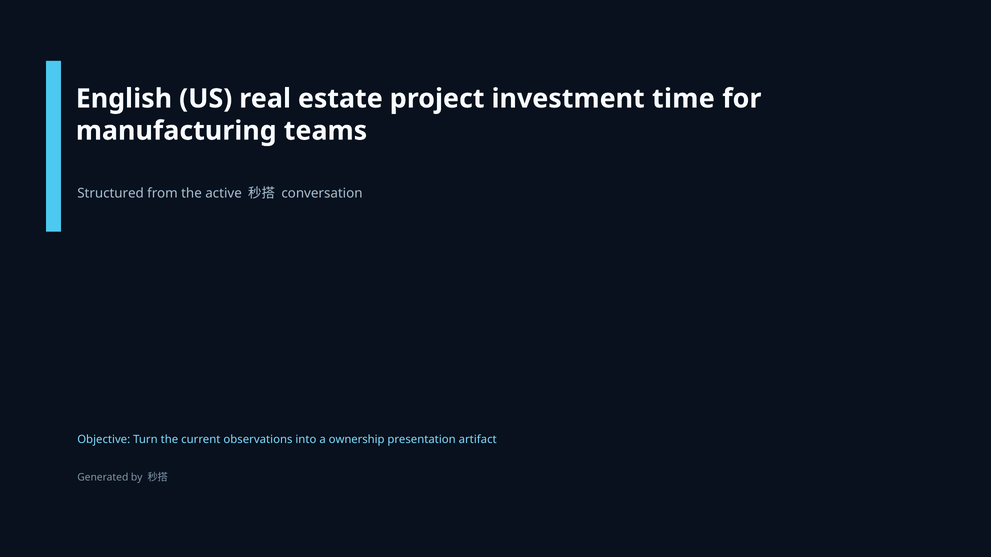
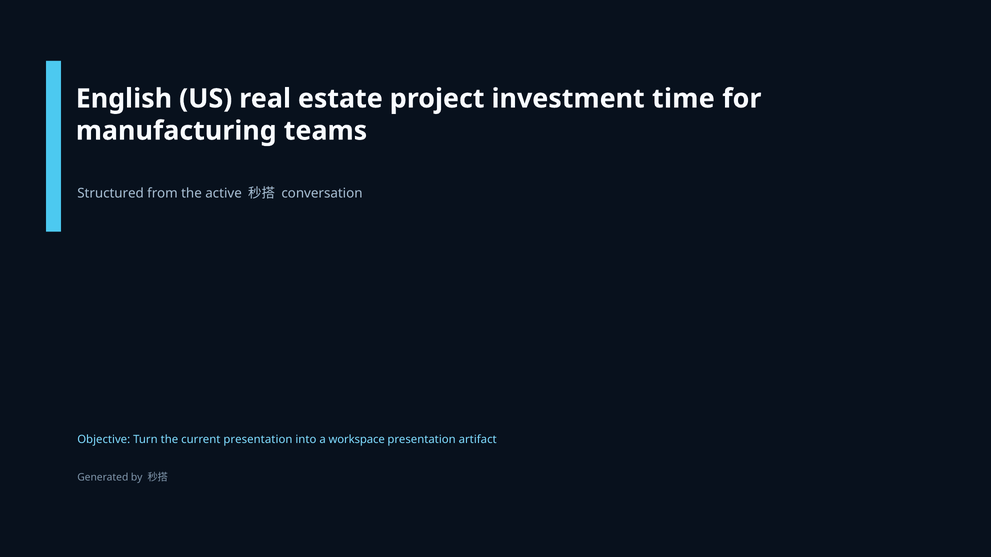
current observations: observations -> presentation
ownership: ownership -> workspace
